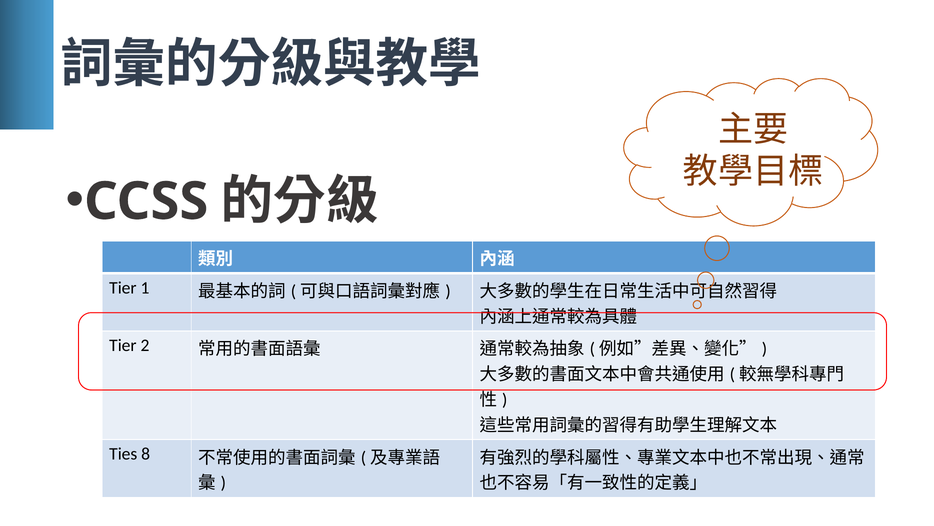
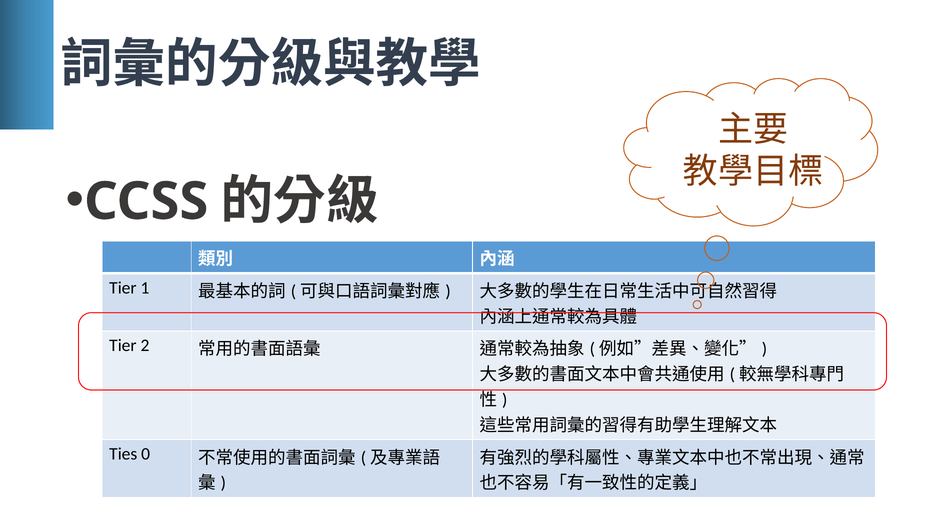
8: 8 -> 0
